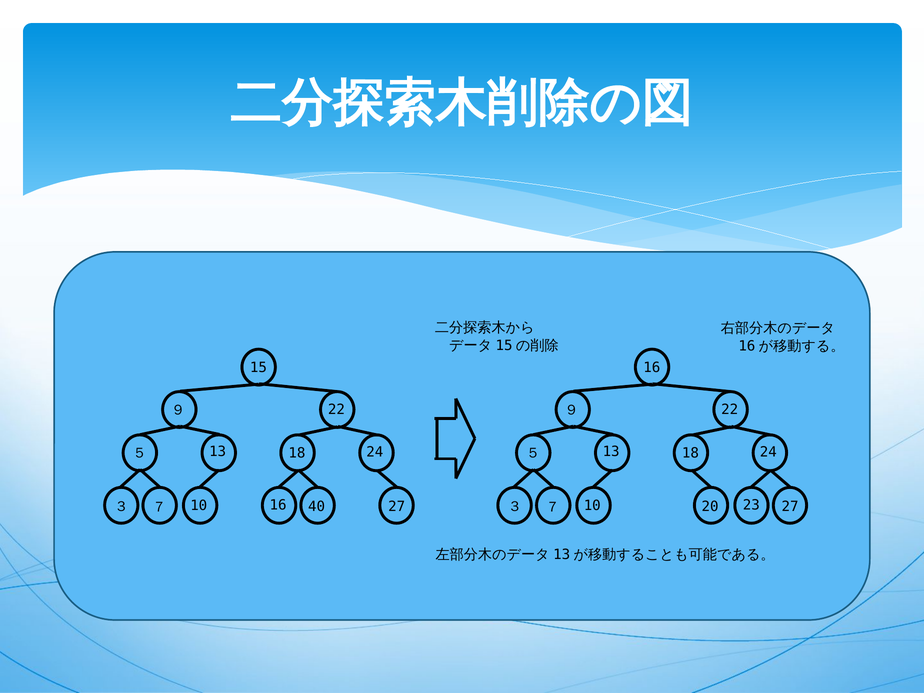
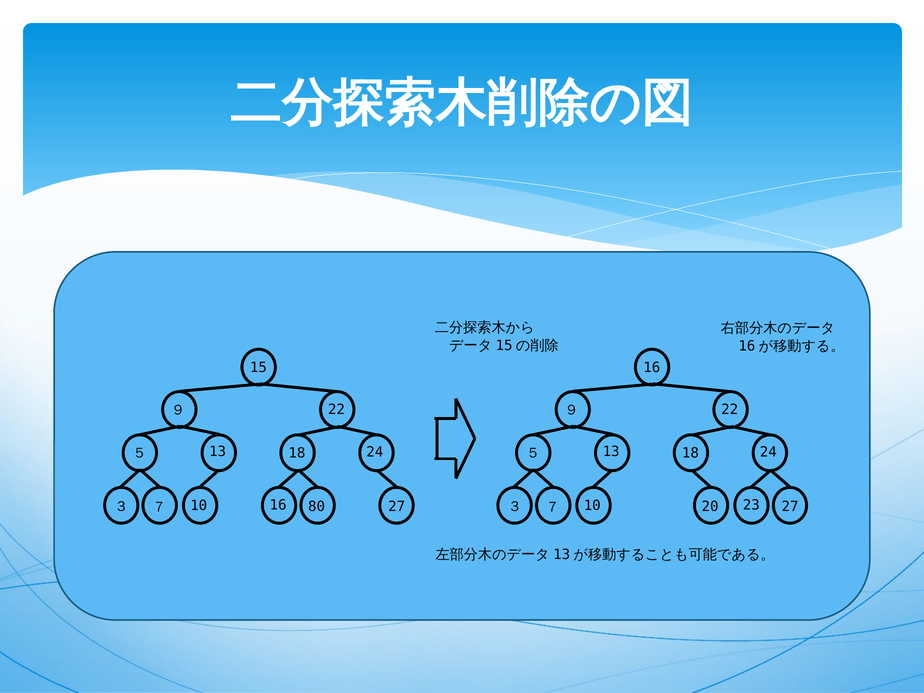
40: 40 -> 80
